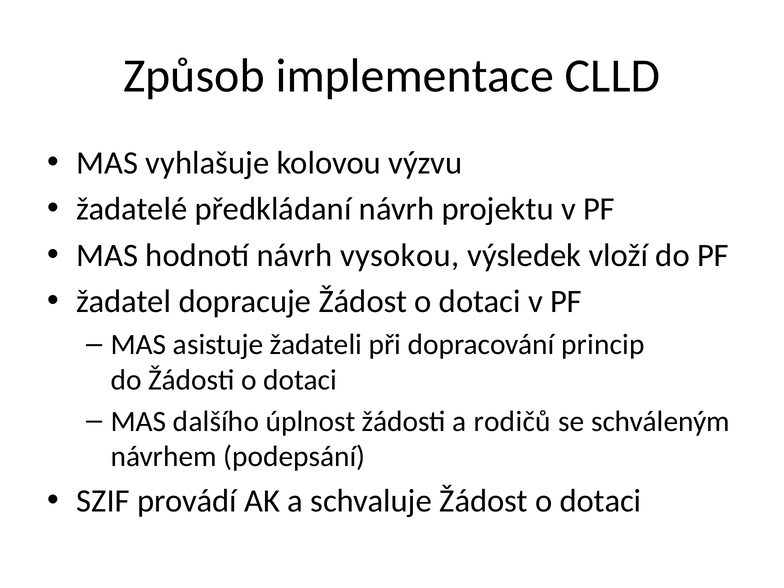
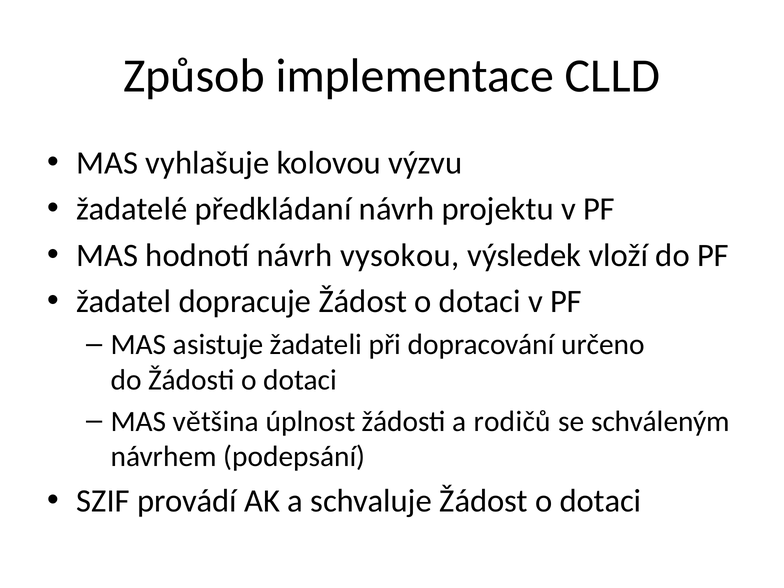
princip: princip -> určeno
dalšího: dalšího -> většina
